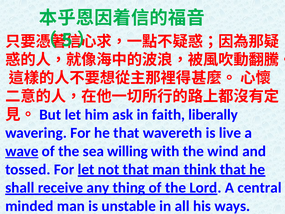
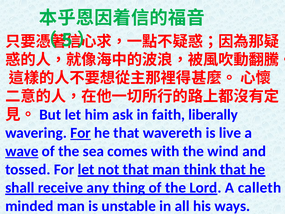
For at (81, 133) underline: none -> present
willing: willing -> comes
central: central -> calleth
